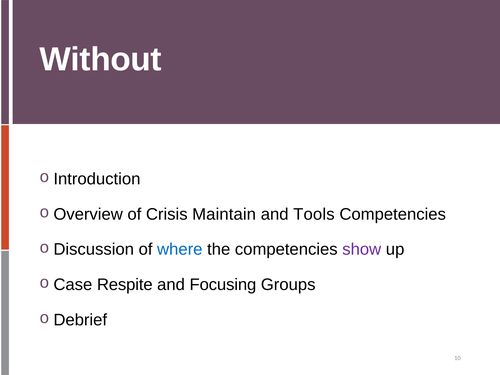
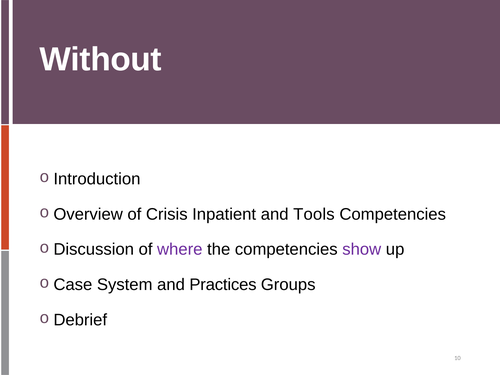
Maintain: Maintain -> Inpatient
where colour: blue -> purple
Respite: Respite -> System
Focusing: Focusing -> Practices
